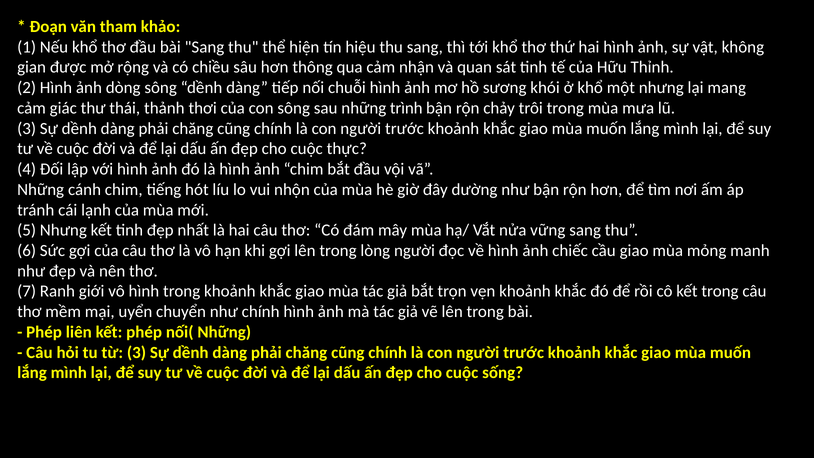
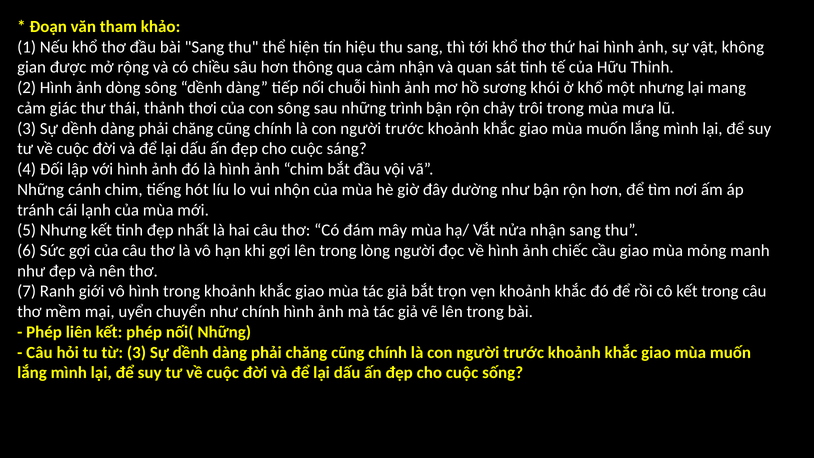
thực: thực -> sáng
nửa vững: vững -> nhận
